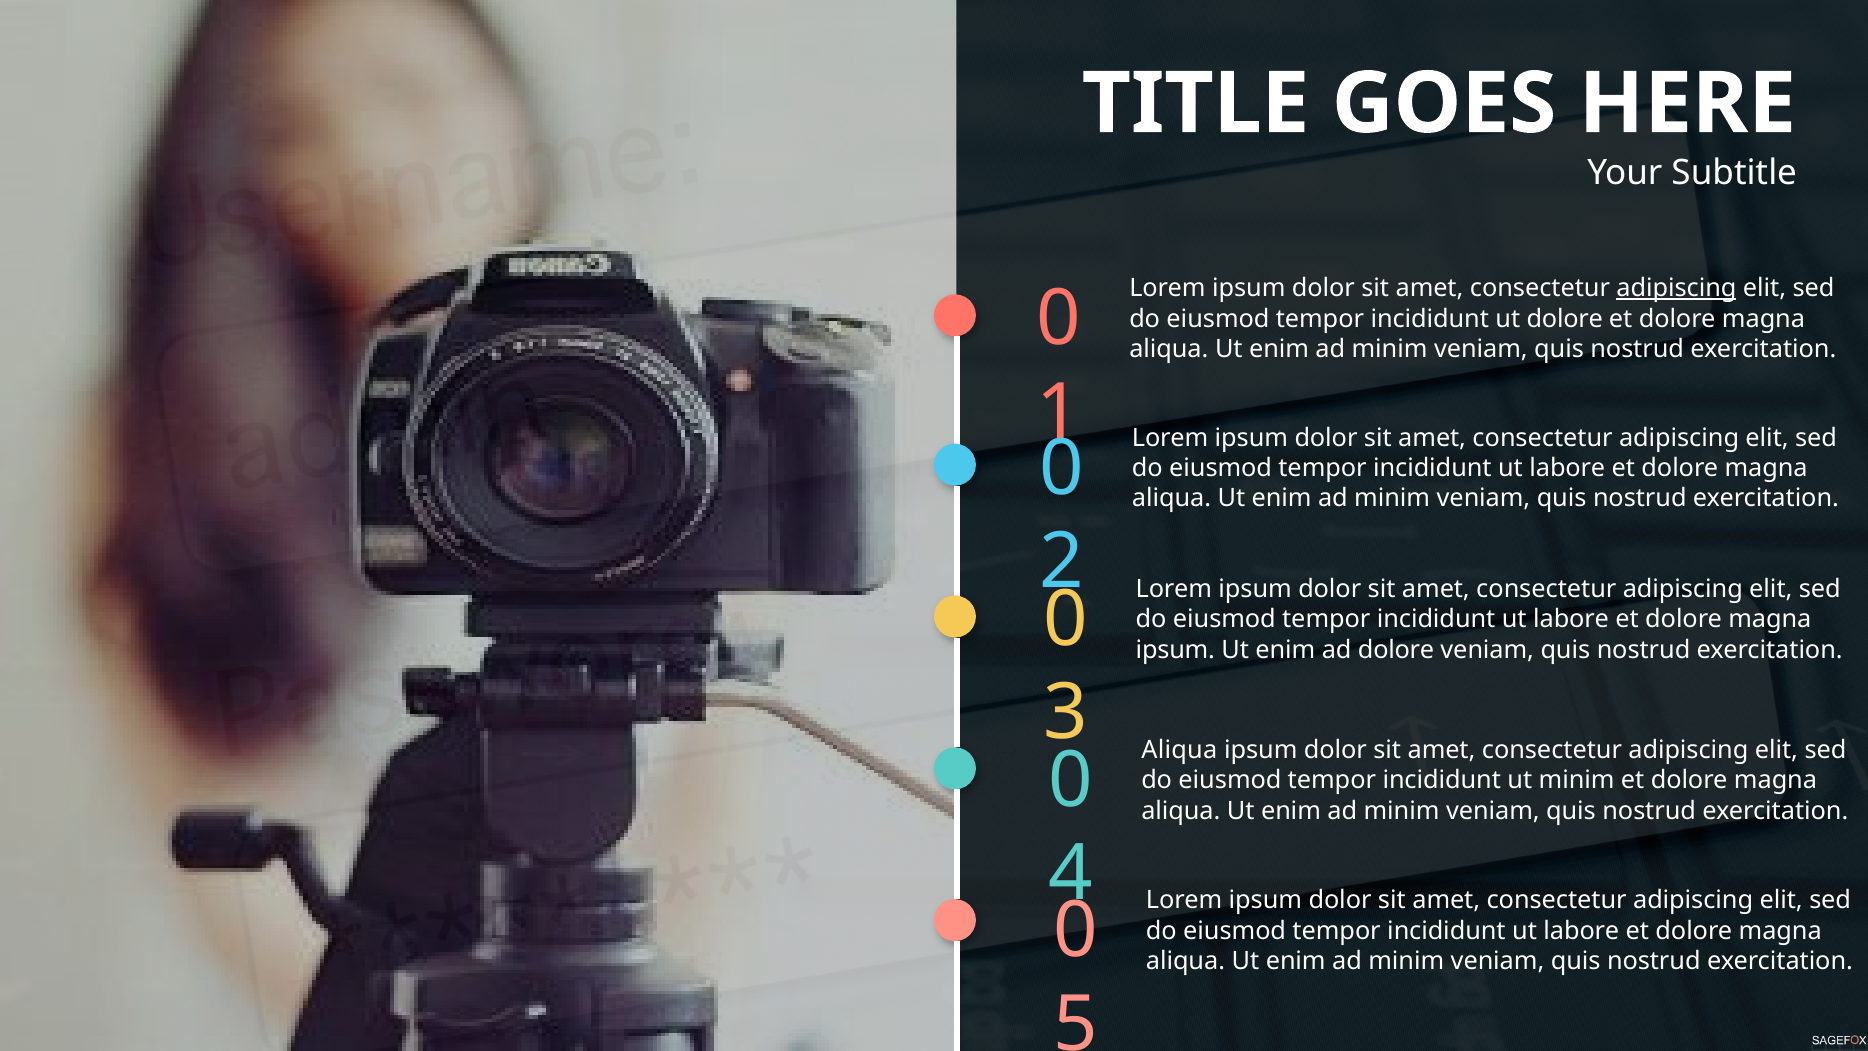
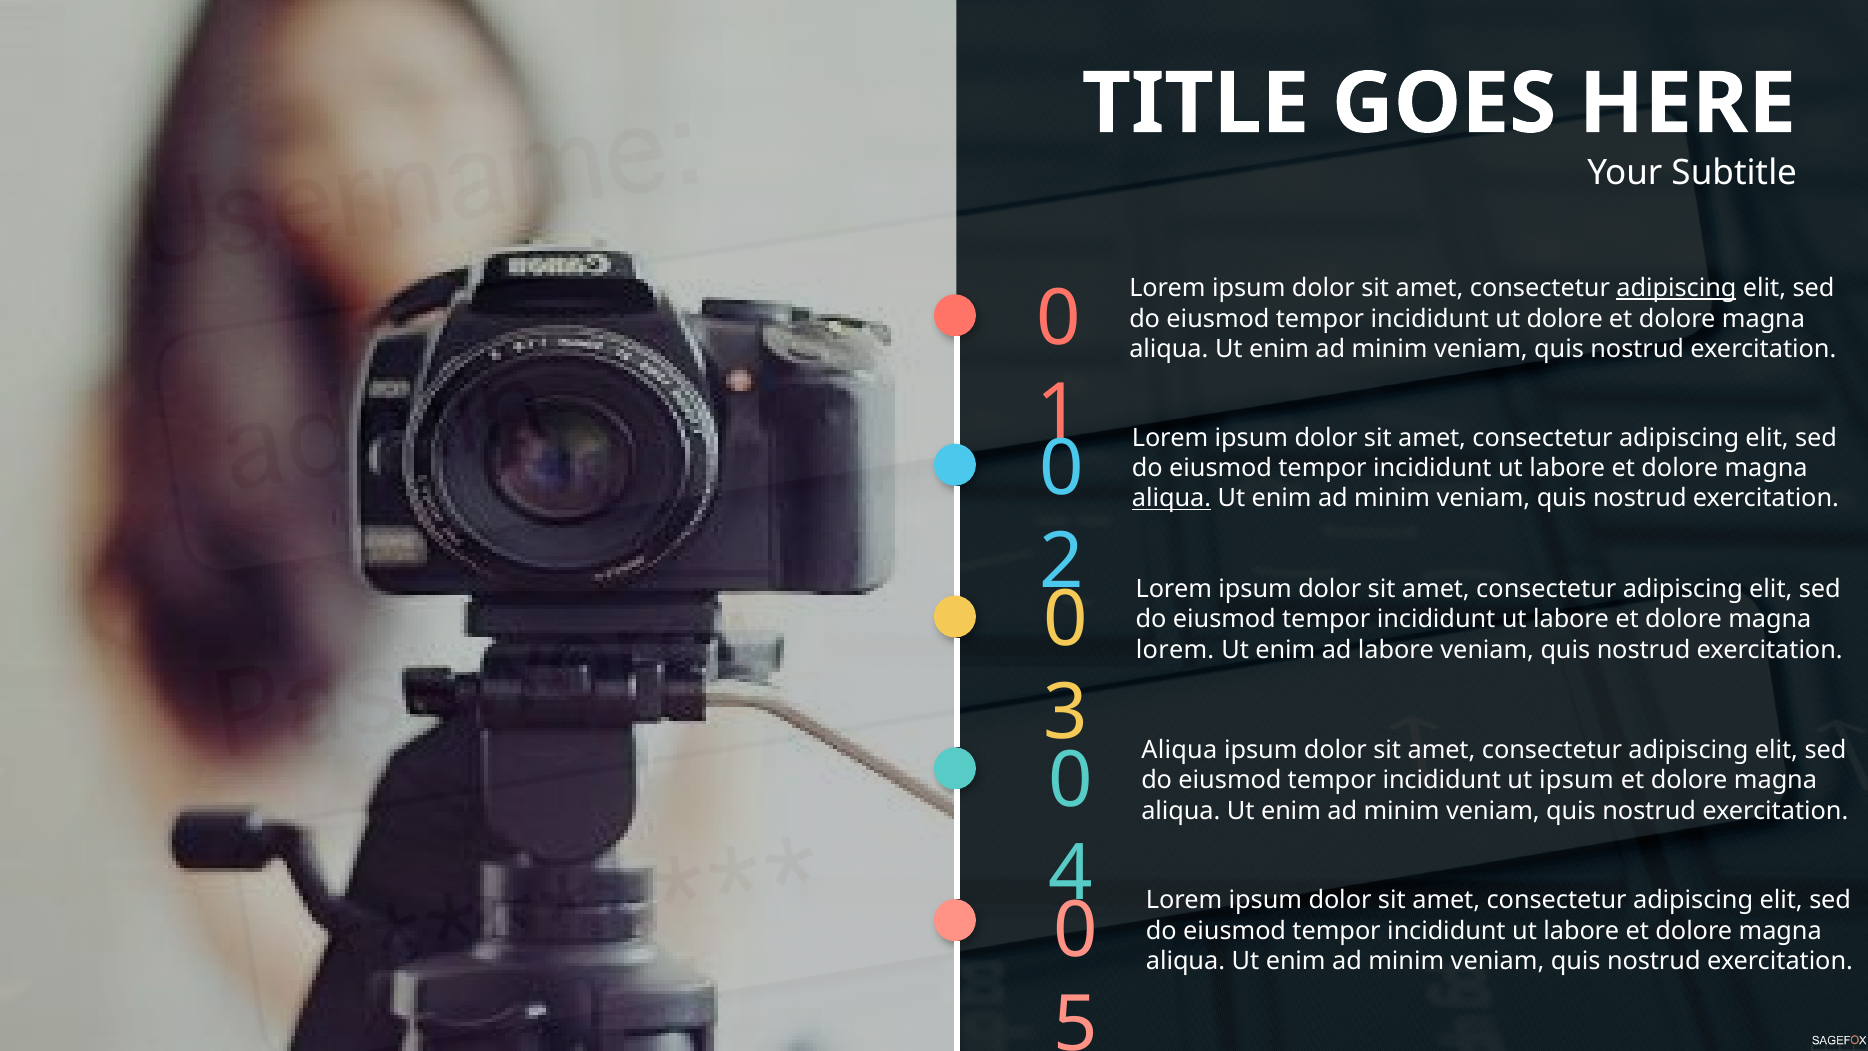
aliqua at (1172, 498) underline: none -> present
ipsum at (1175, 650): ipsum -> lorem
ad dolore: dolore -> labore
ut minim: minim -> ipsum
